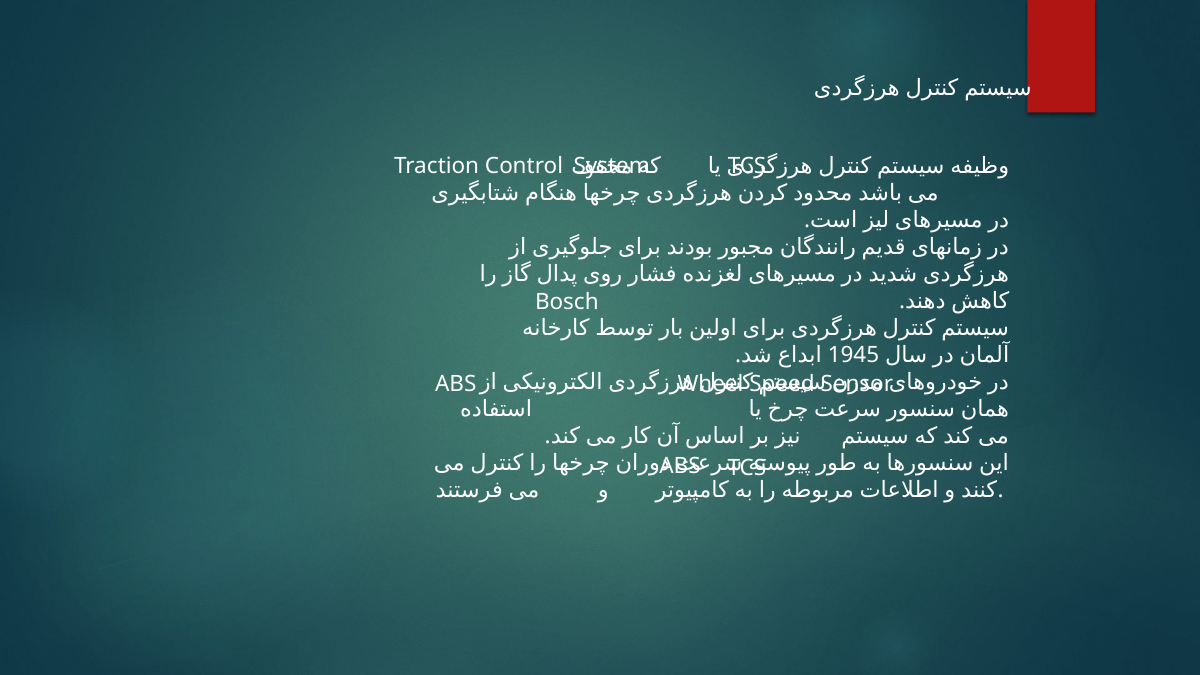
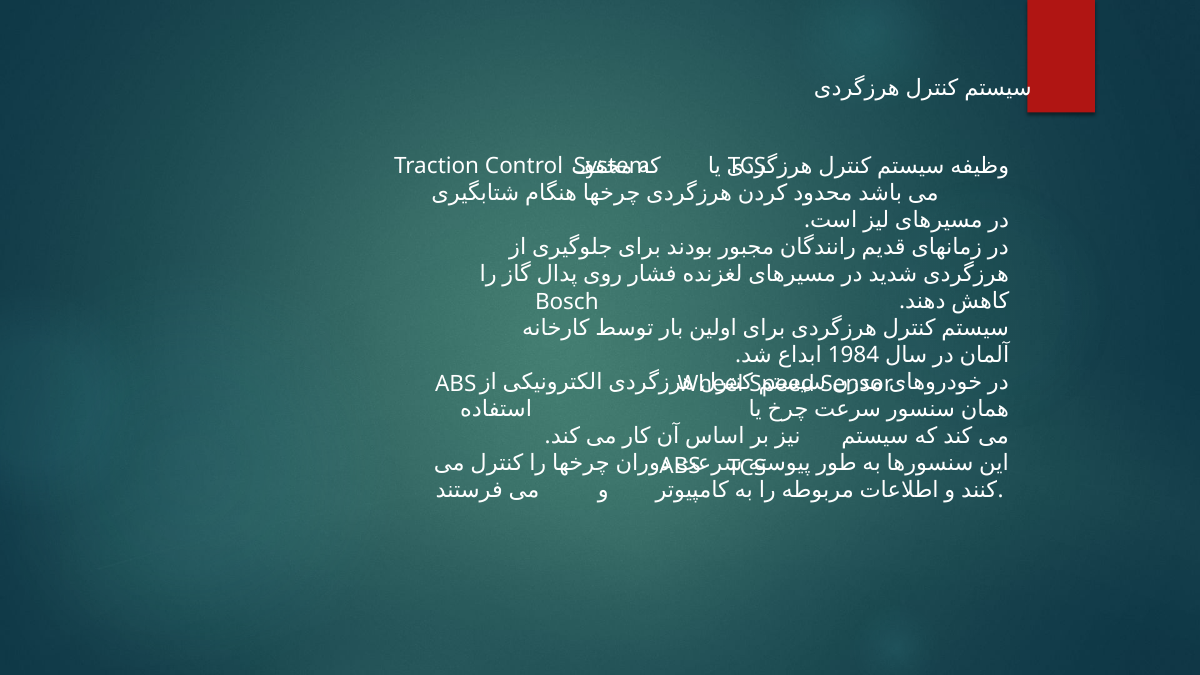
1945: 1945 -> 1984
